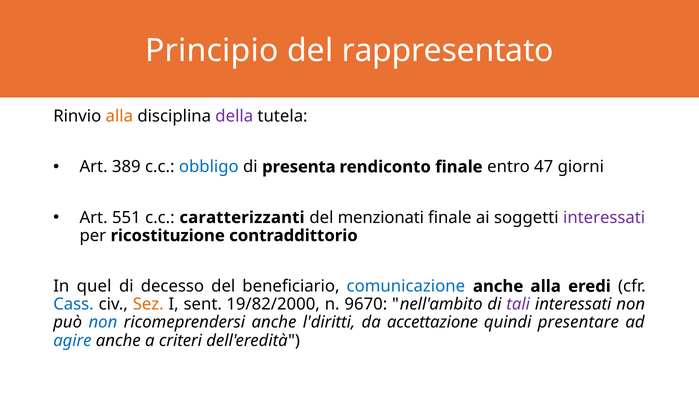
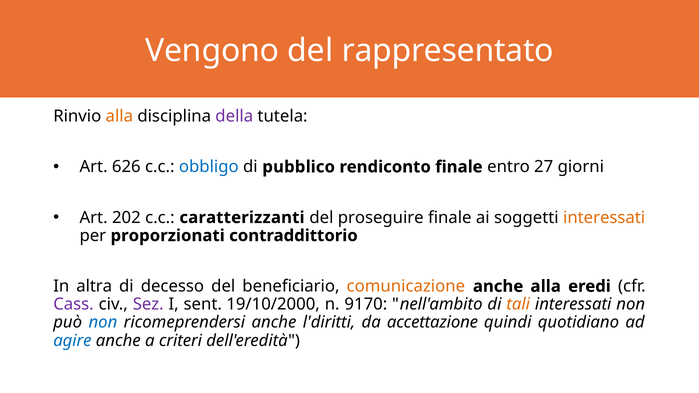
Principio: Principio -> Vengono
389: 389 -> 626
presenta: presenta -> pubblico
47: 47 -> 27
551: 551 -> 202
menzionati: menzionati -> proseguire
interessati at (604, 218) colour: purple -> orange
ricostituzione: ricostituzione -> proporzionati
quel: quel -> altra
comunicazione colour: blue -> orange
Cass colour: blue -> purple
Sez colour: orange -> purple
19/82/2000: 19/82/2000 -> 19/10/2000
9670: 9670 -> 9170
tali colour: purple -> orange
presentare: presentare -> quotidiano
